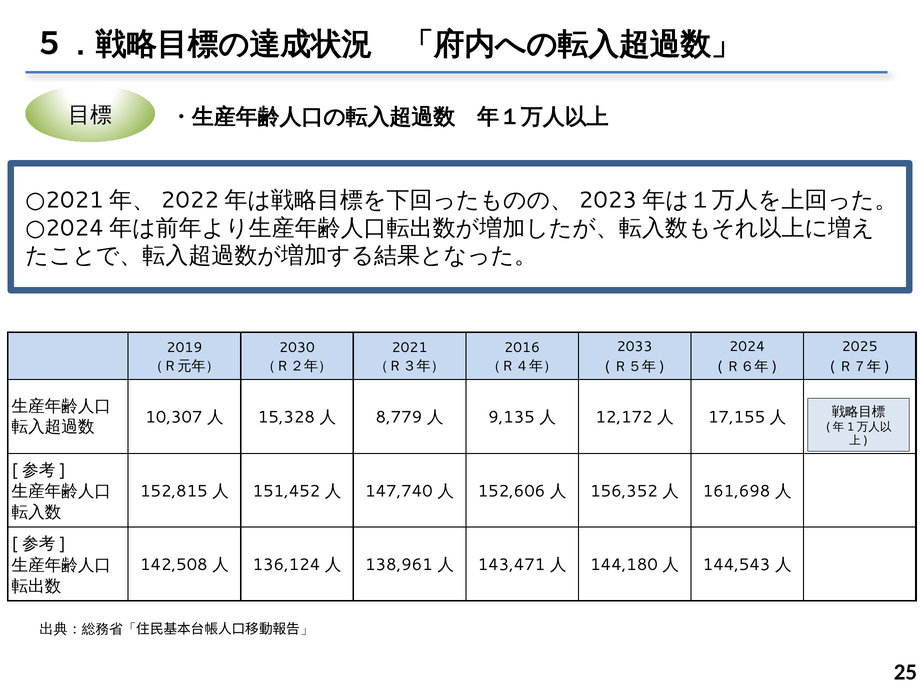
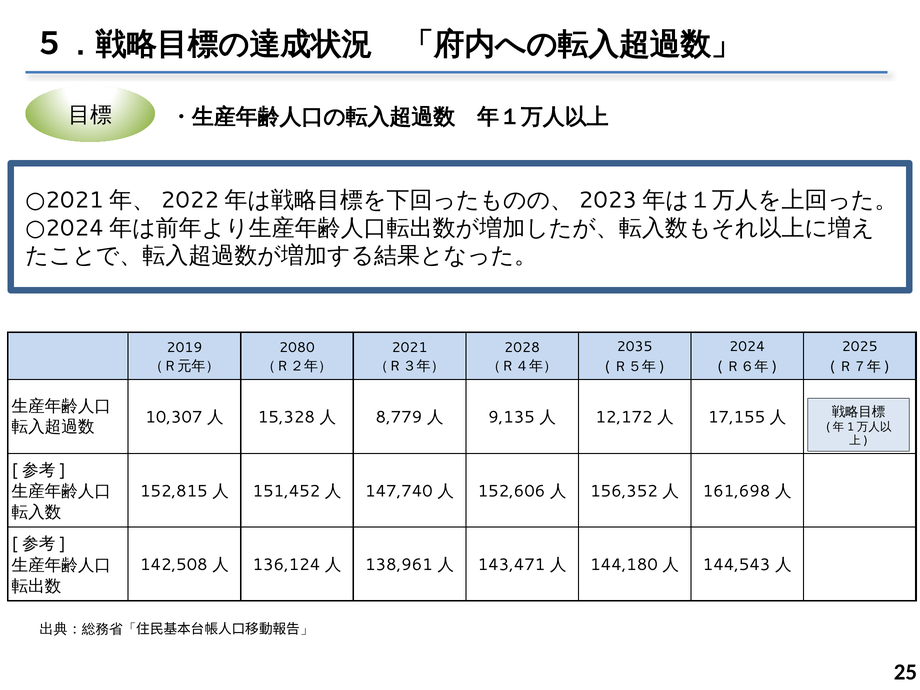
2033: 2033 -> 2035
2030: 2030 -> 2080
2016: 2016 -> 2028
